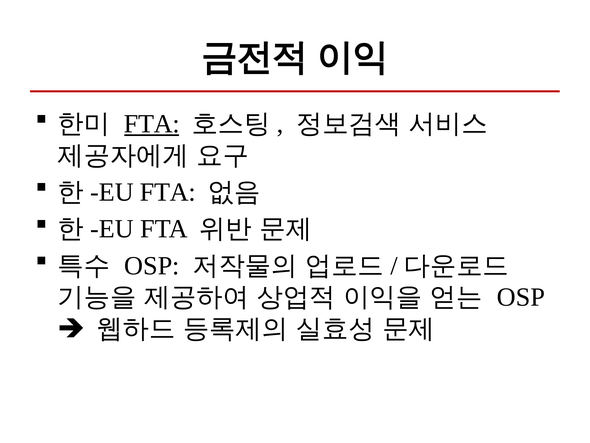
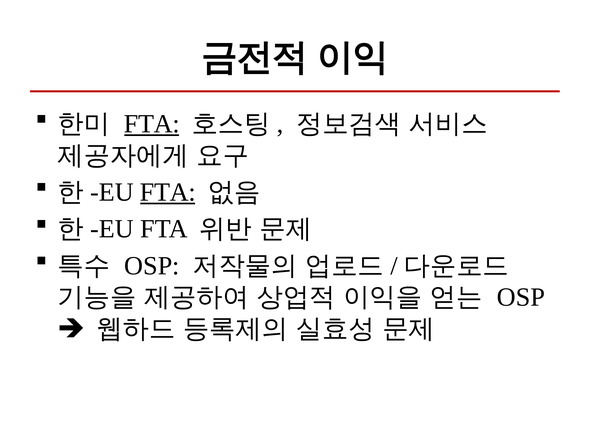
FTA at (168, 192) underline: none -> present
